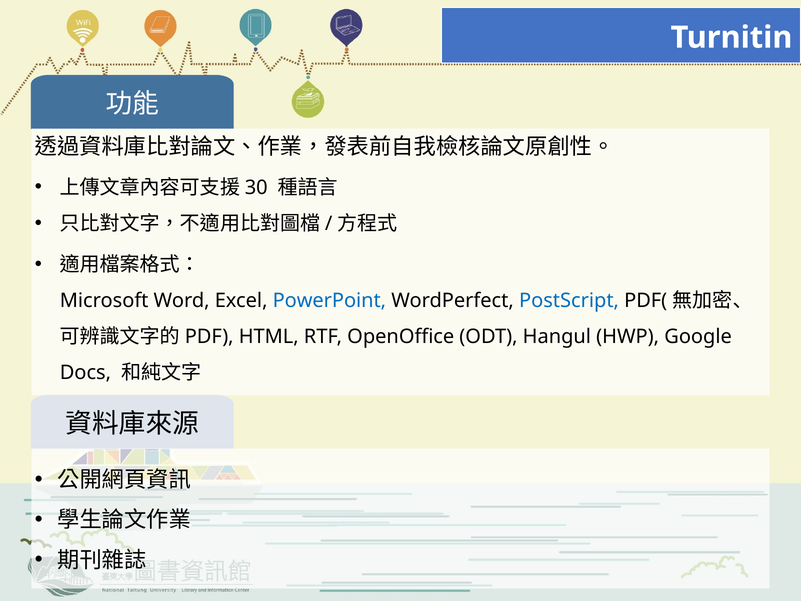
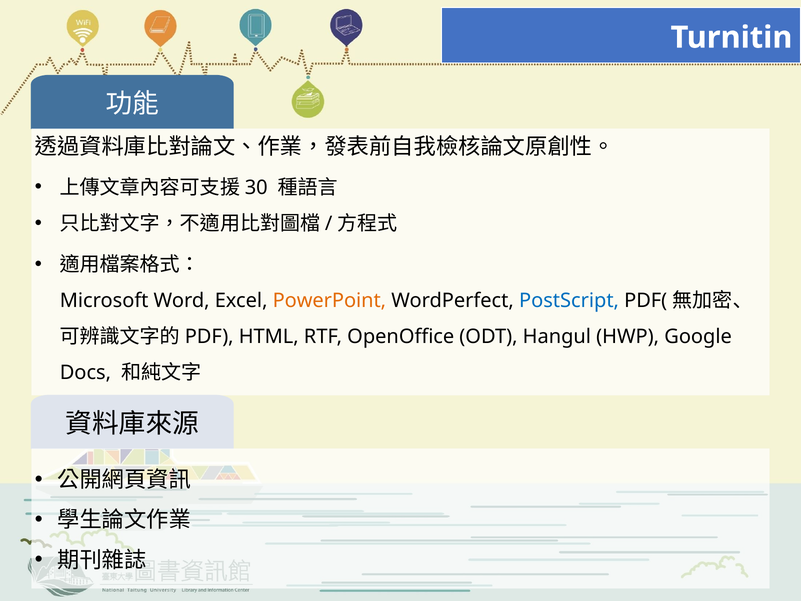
PowerPoint colour: blue -> orange
